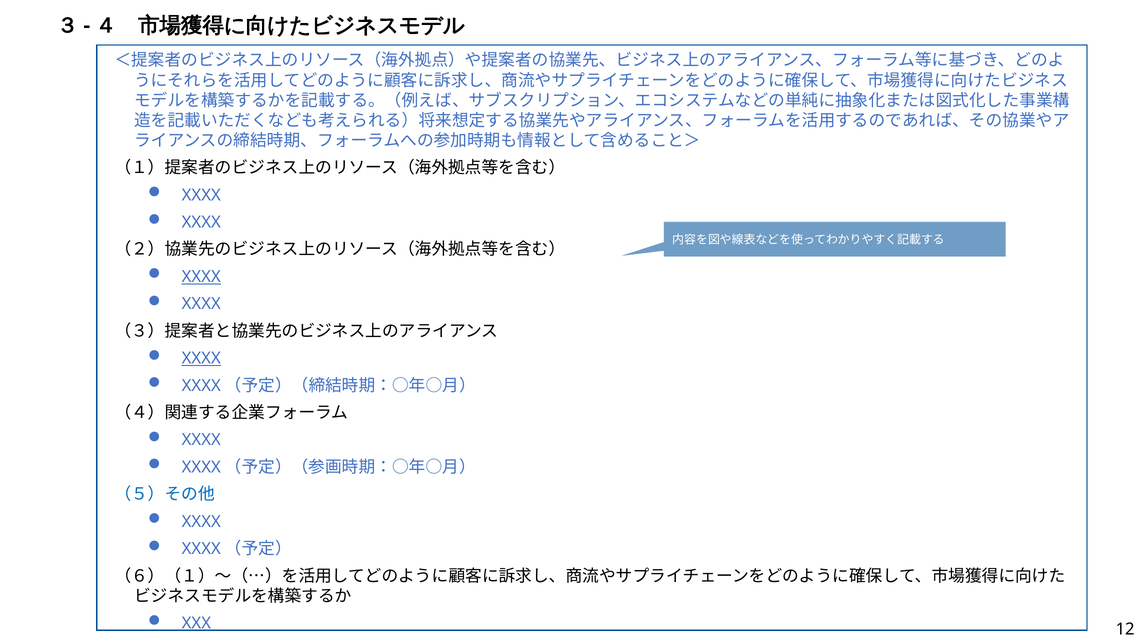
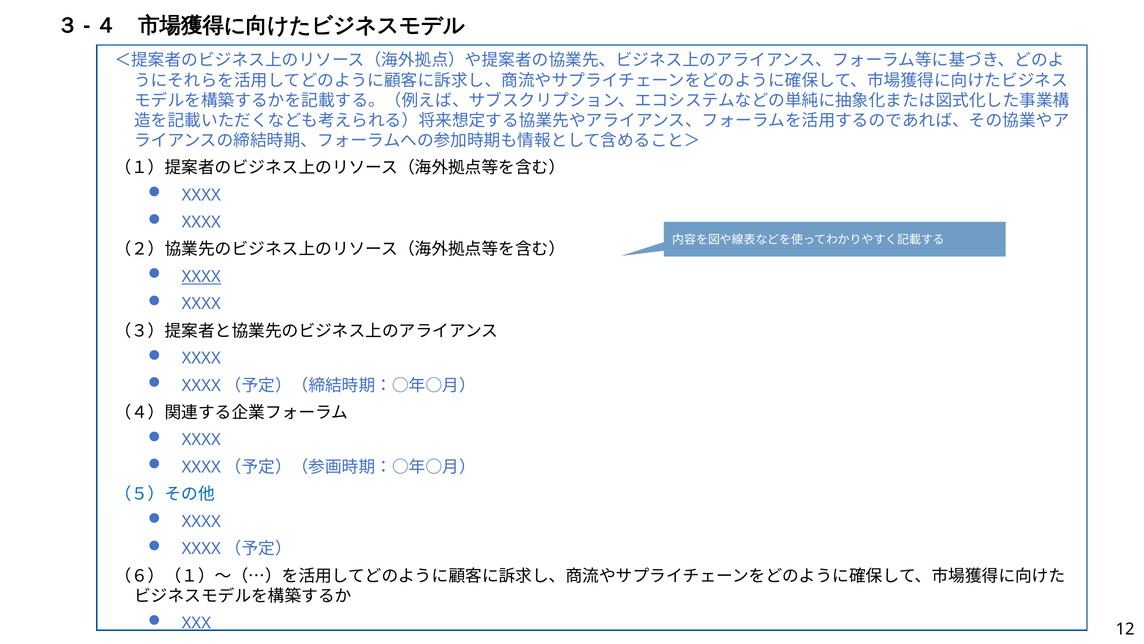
XXXX at (201, 358) underline: present -> none
